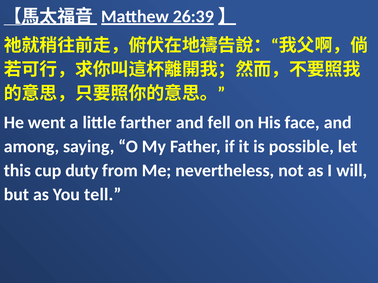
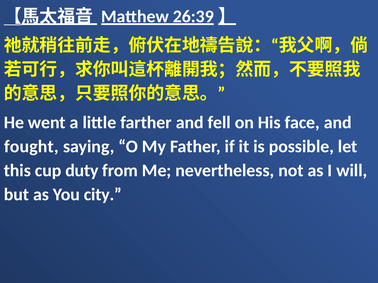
among: among -> fought
tell: tell -> city
